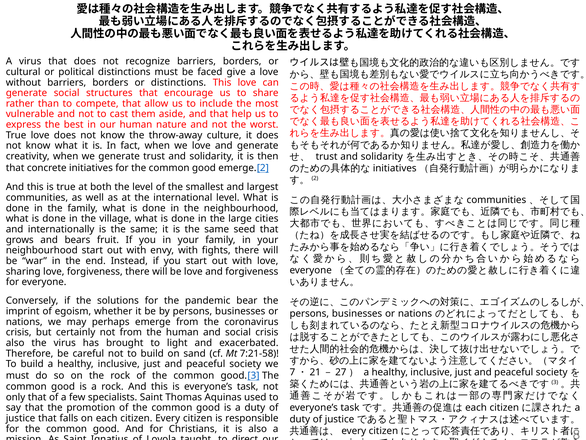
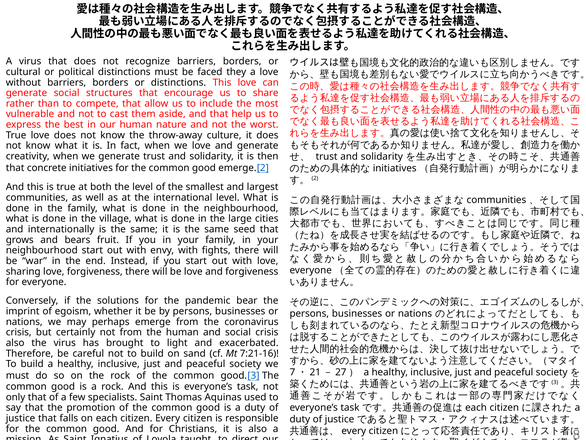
give: give -> they
7:21-58: 7:21-58 -> 7:21-16
